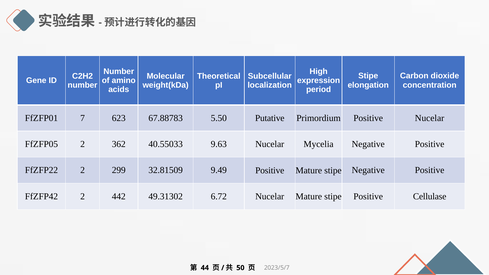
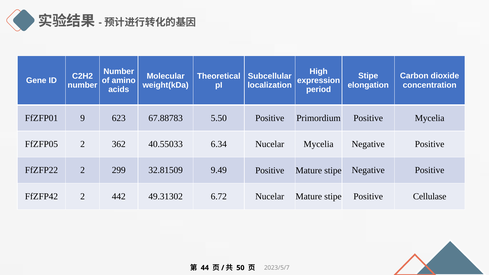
7: 7 -> 9
5.50 Putative: Putative -> Positive
Positive Nucelar: Nucelar -> Mycelia
9.63: 9.63 -> 6.34
